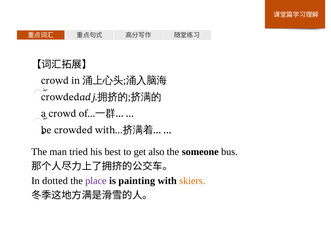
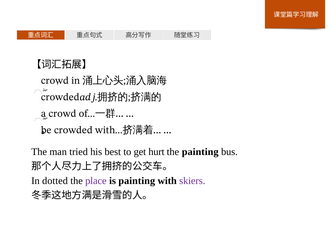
also: also -> hurt
the someone: someone -> painting
skiers colour: orange -> purple
